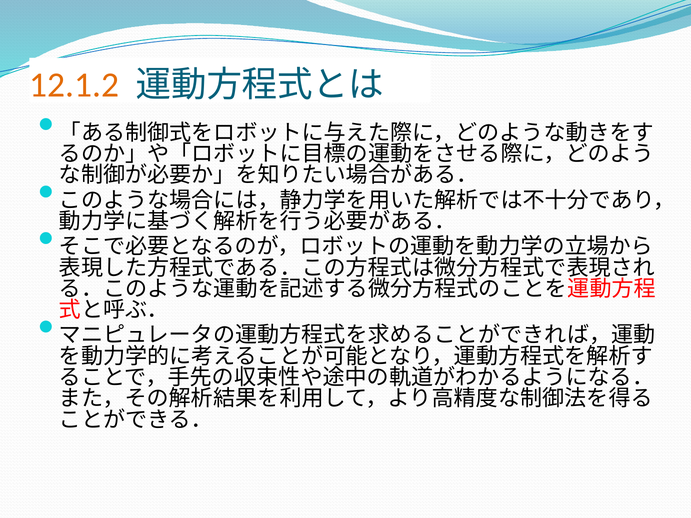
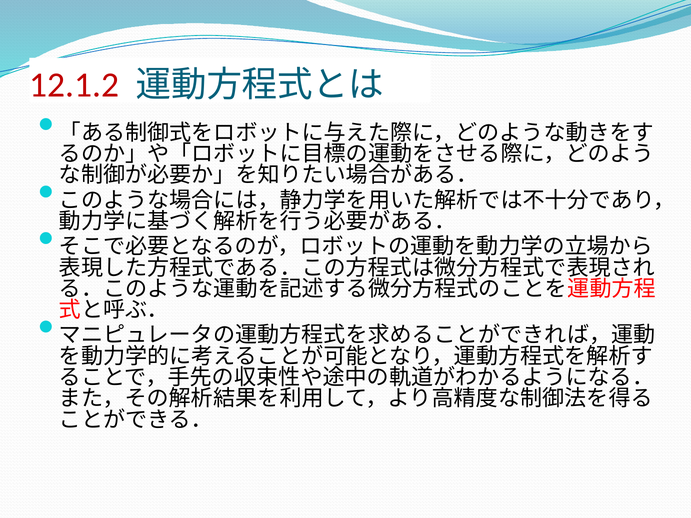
12.1.2 colour: orange -> red
